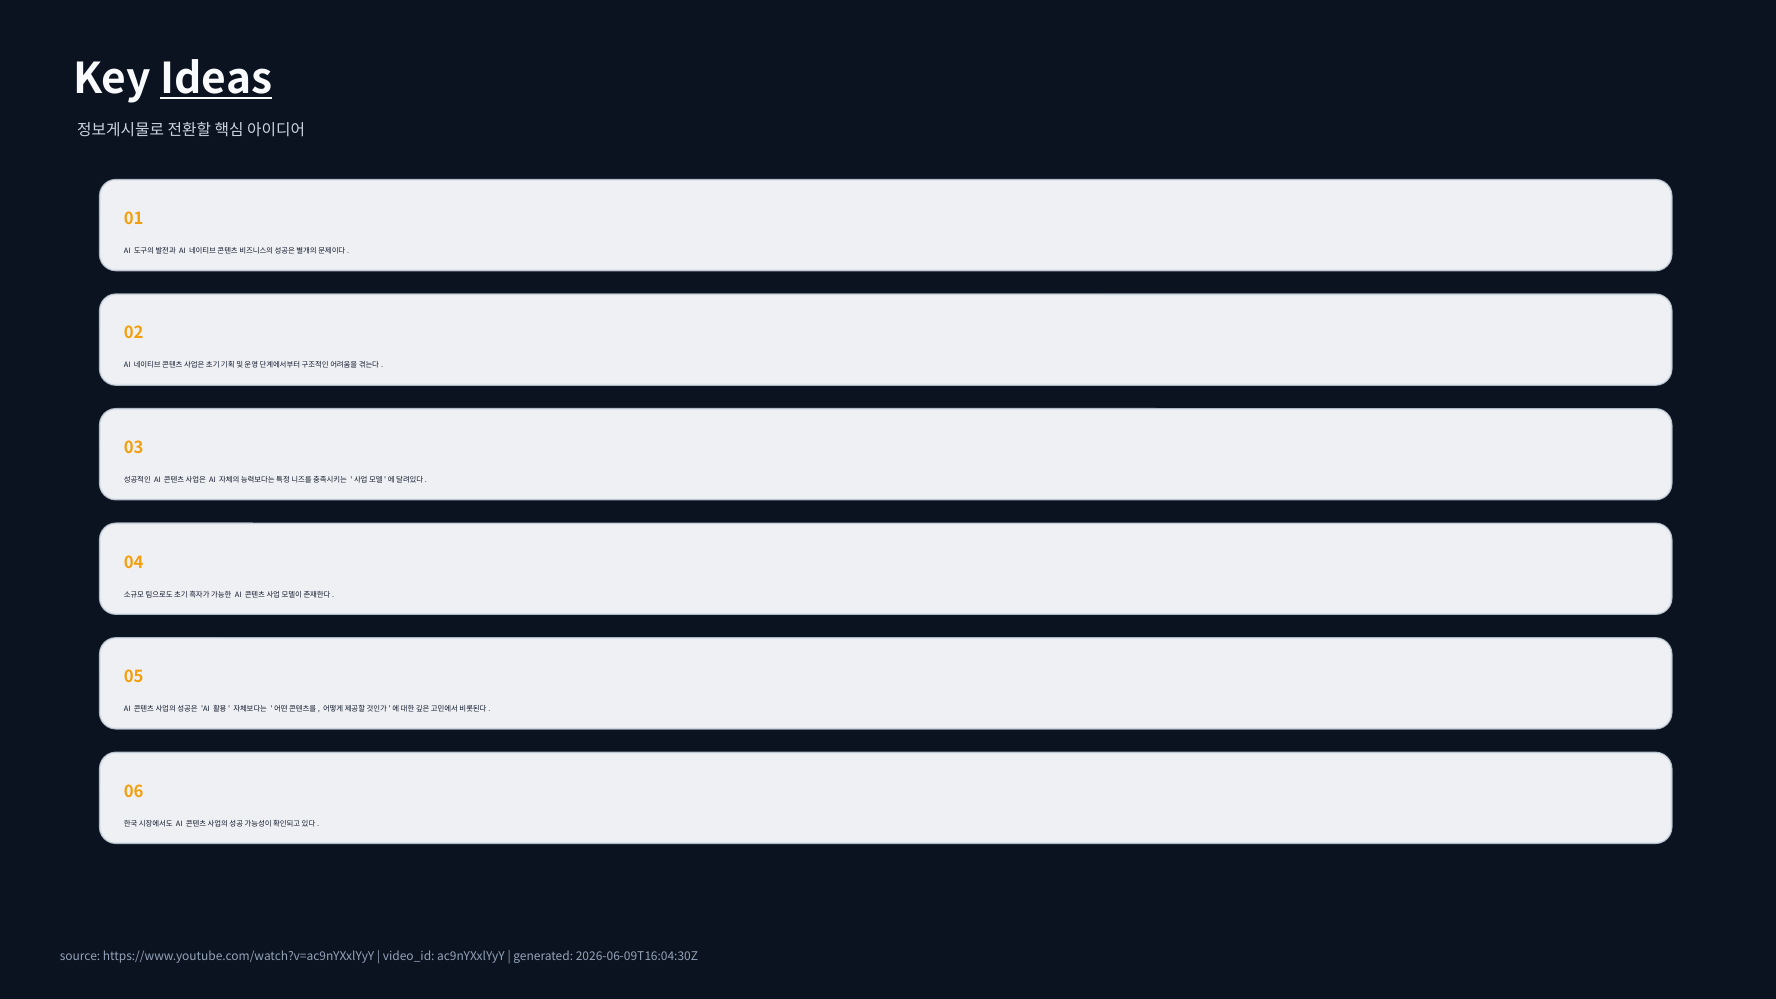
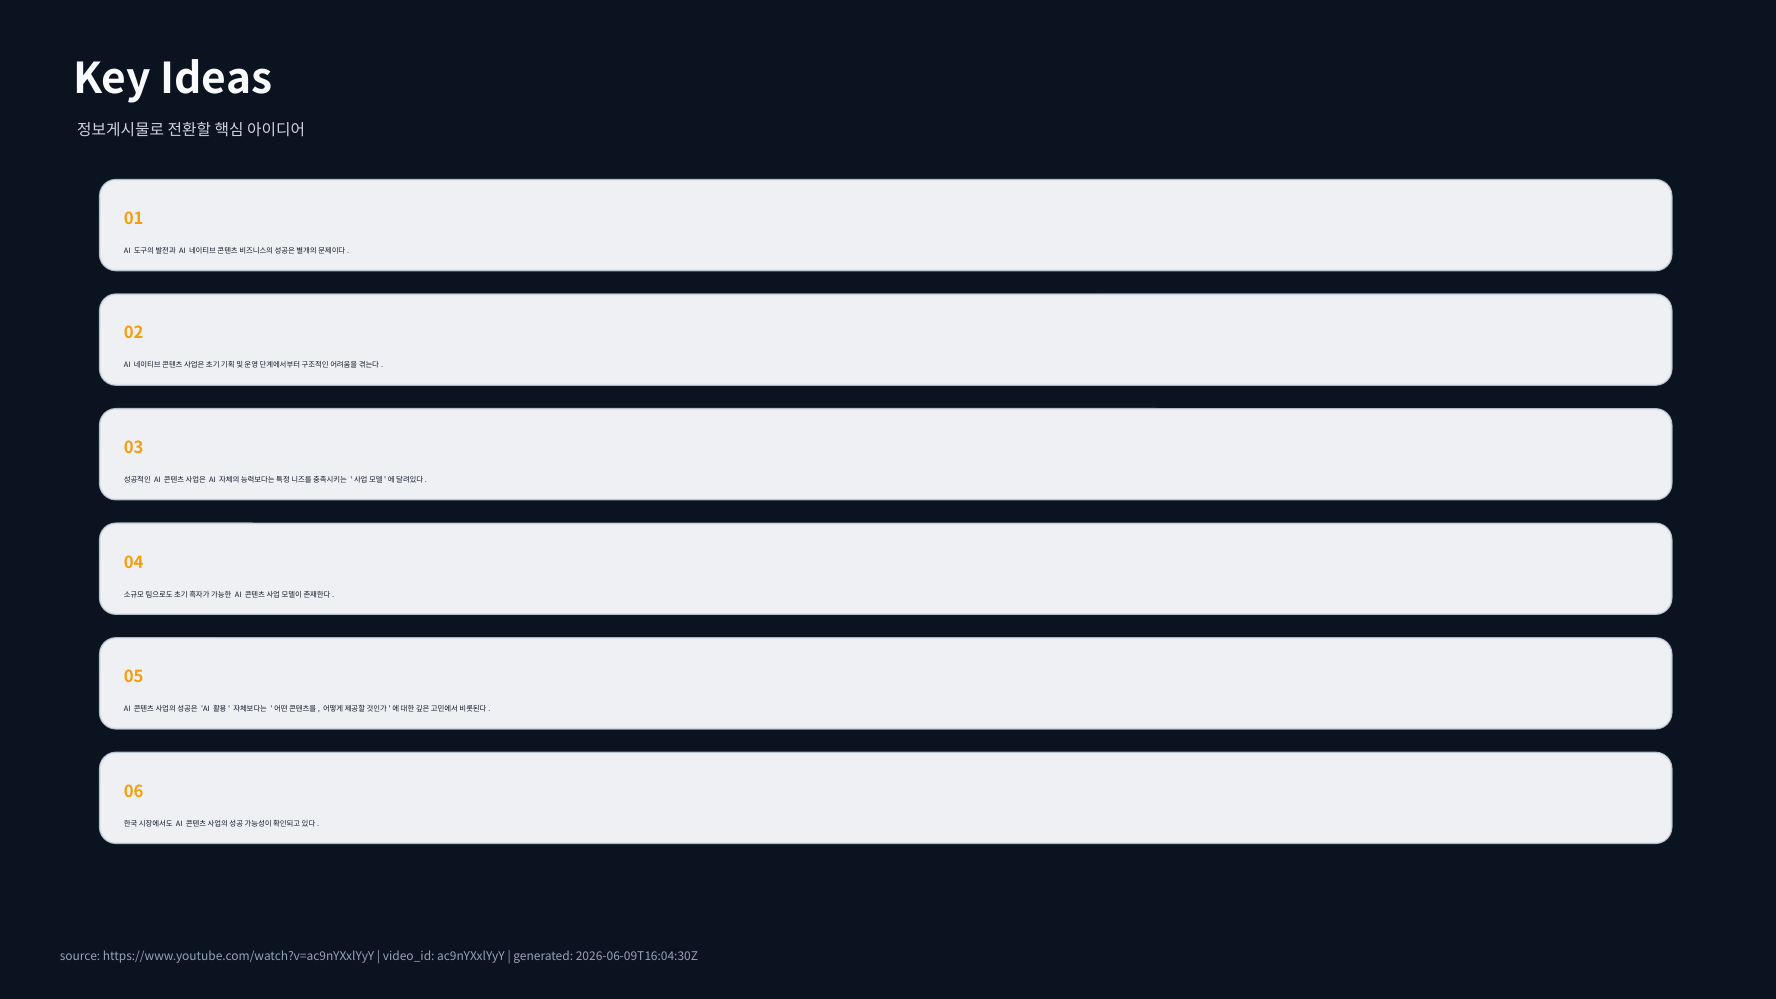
Ideas underline: present -> none
